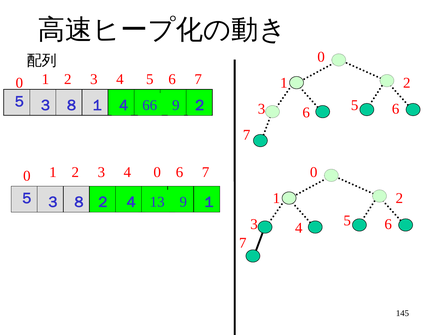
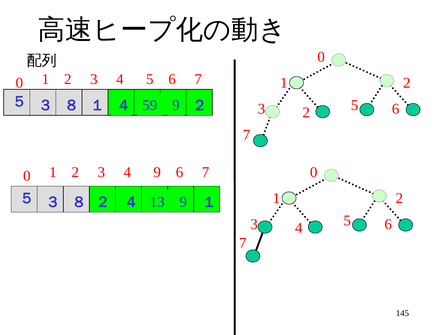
66: 66 -> 59
3 6: 6 -> 2
4 0: 0 -> 9
